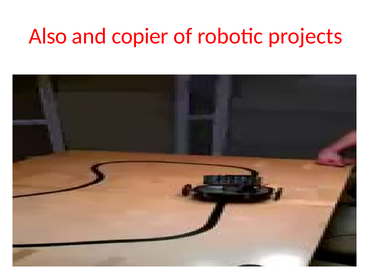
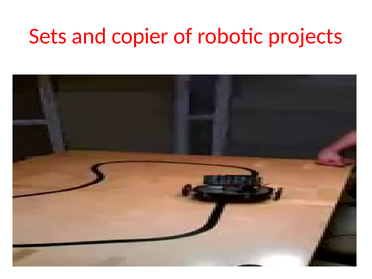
Also: Also -> Sets
